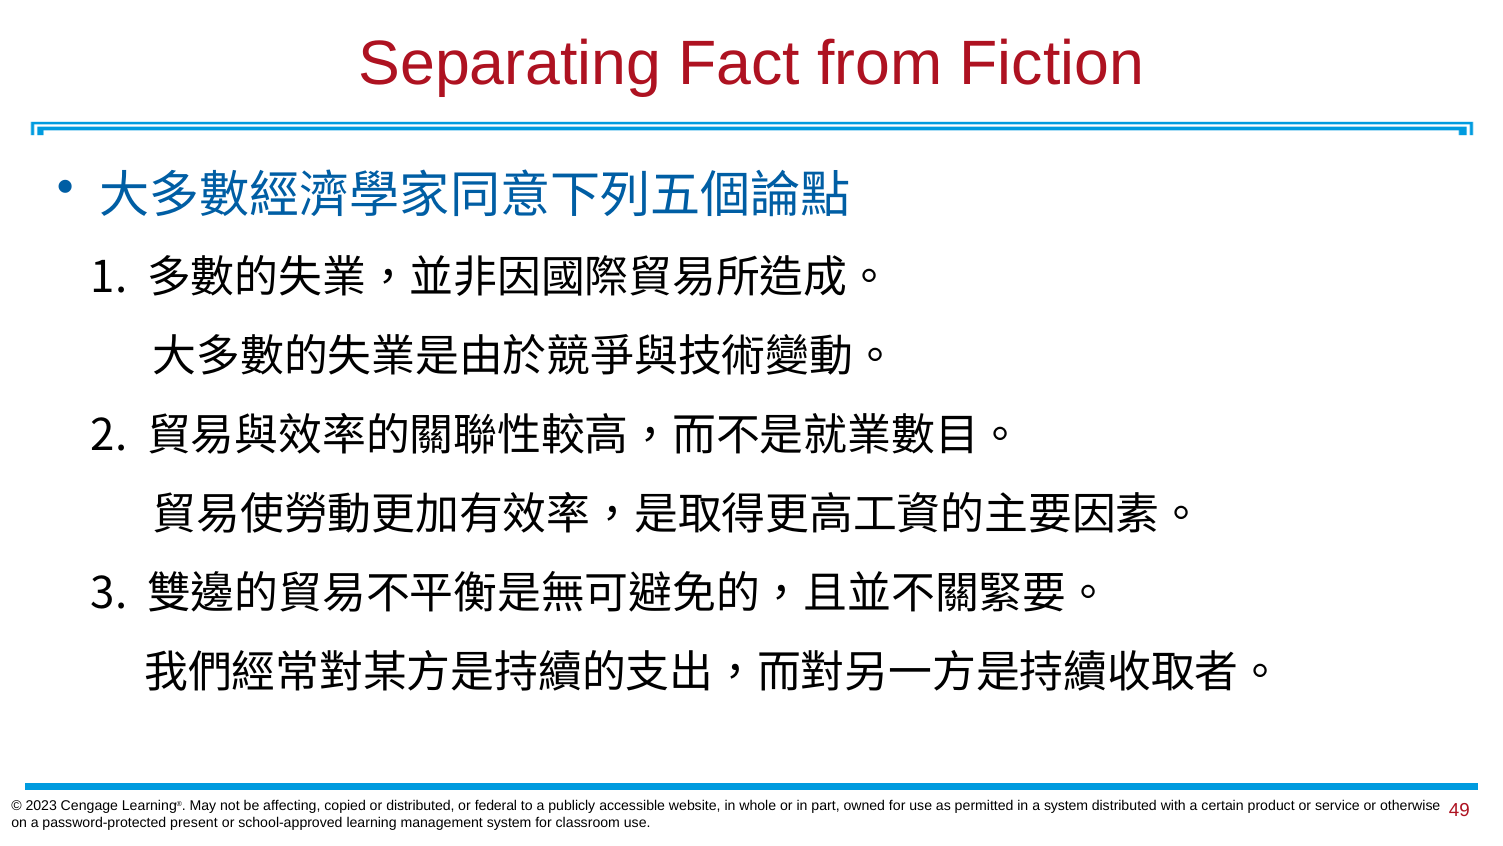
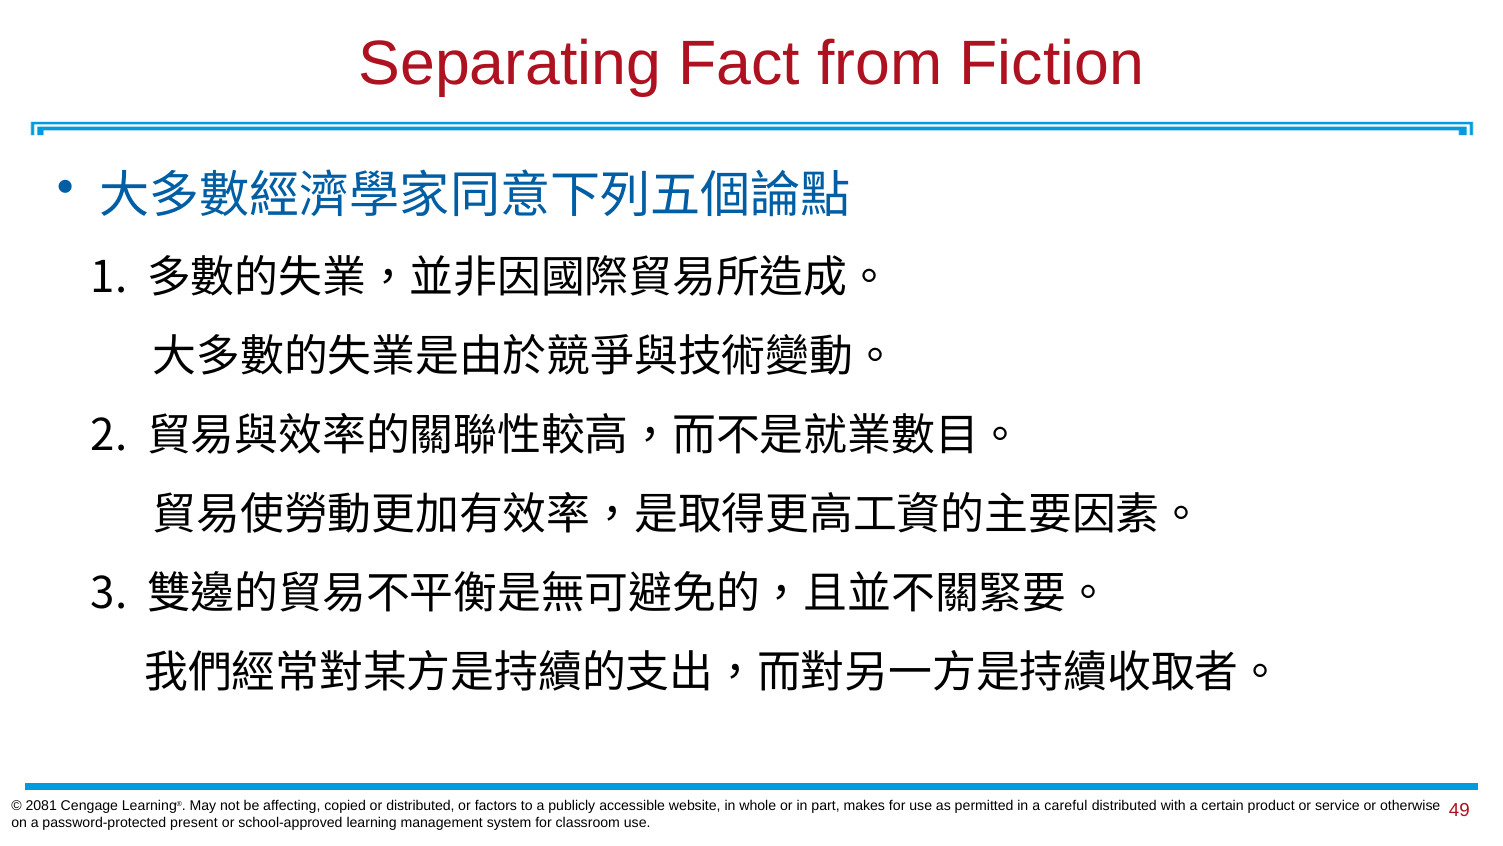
2023: 2023 -> 2081
federal: federal -> factors
owned: owned -> makes
a system: system -> careful
